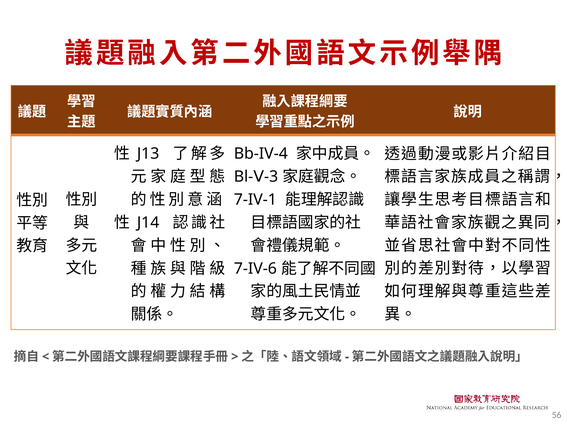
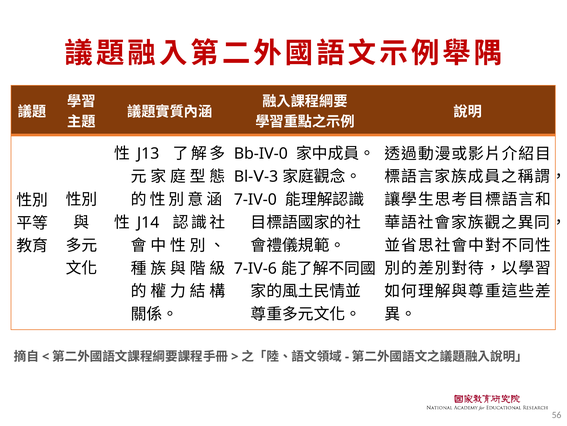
Bb-IV-4: Bb-IV-4 -> Bb-IV-0
7-IV-1: 7-IV-1 -> 7-IV-0
